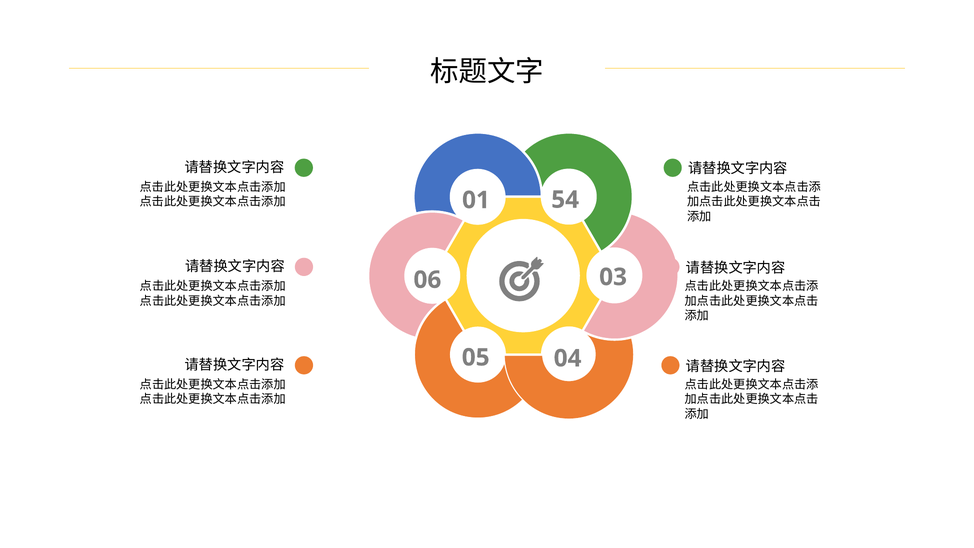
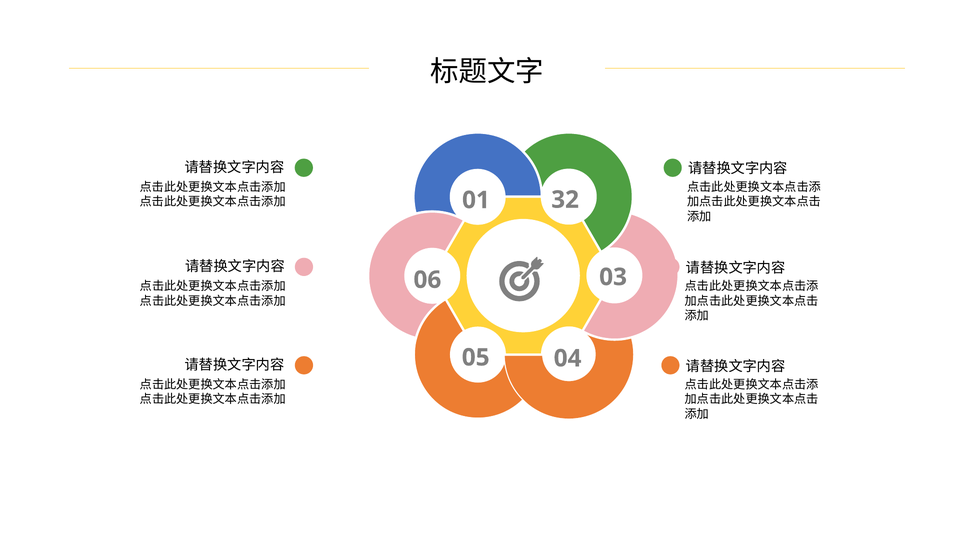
54: 54 -> 32
